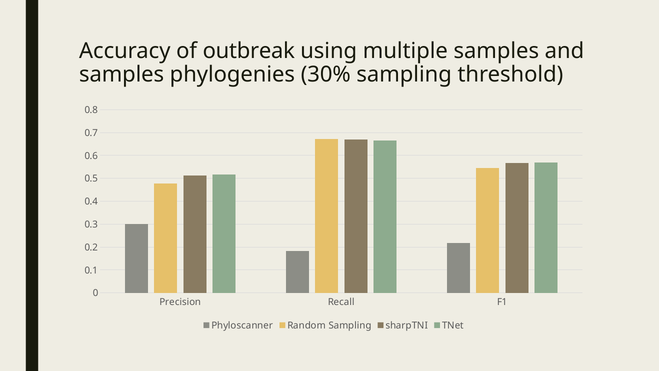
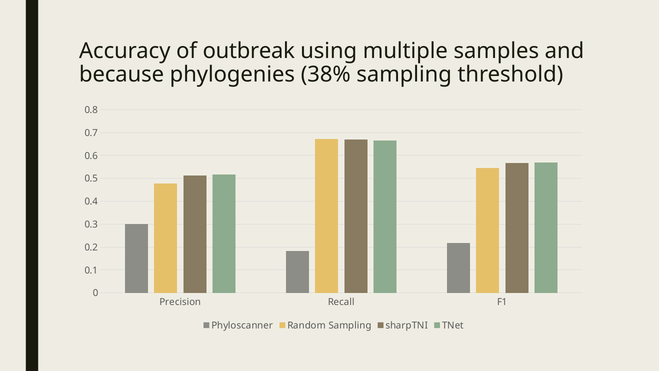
samples at (122, 75): samples -> because
30%: 30% -> 38%
